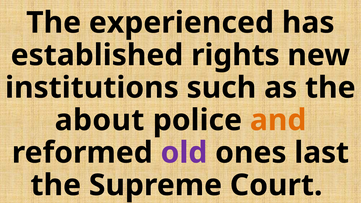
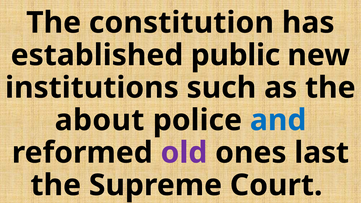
experienced: experienced -> constitution
rights: rights -> public
and colour: orange -> blue
